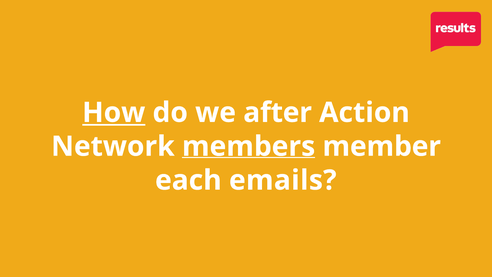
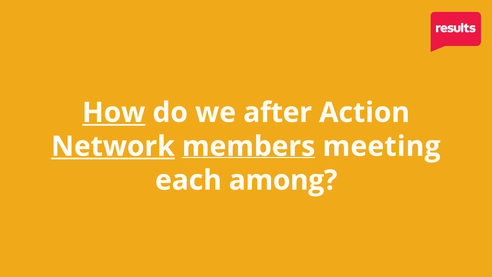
Network underline: none -> present
member: member -> meeting
emails: emails -> among
